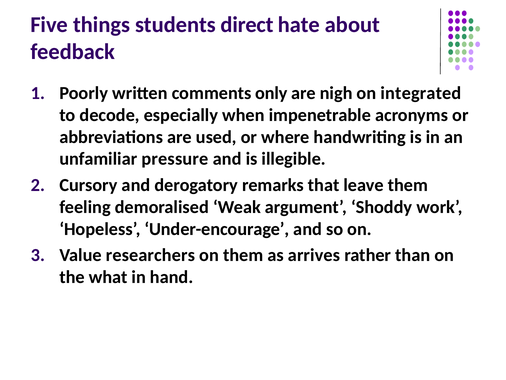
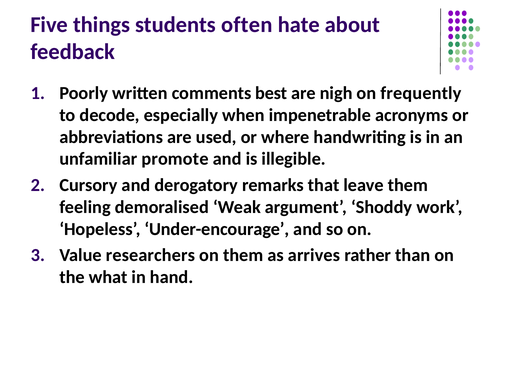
direct: direct -> often
only: only -> best
integrated: integrated -> frequently
pressure: pressure -> promote
